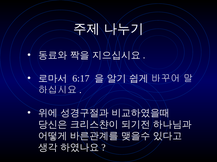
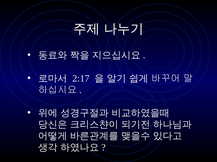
6:17: 6:17 -> 2:17
